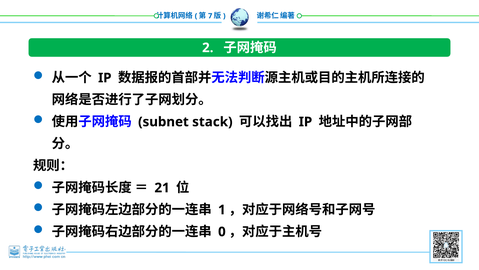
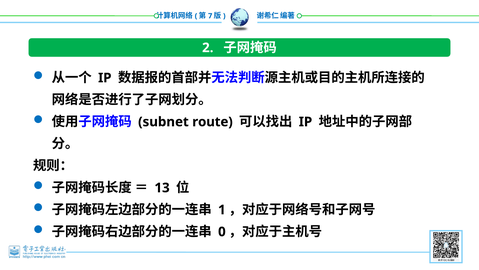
stack: stack -> route
21: 21 -> 13
